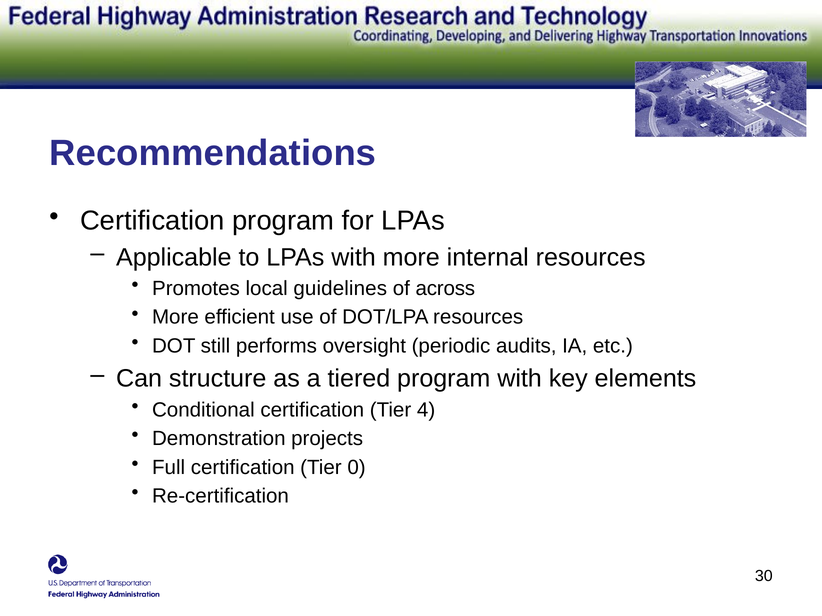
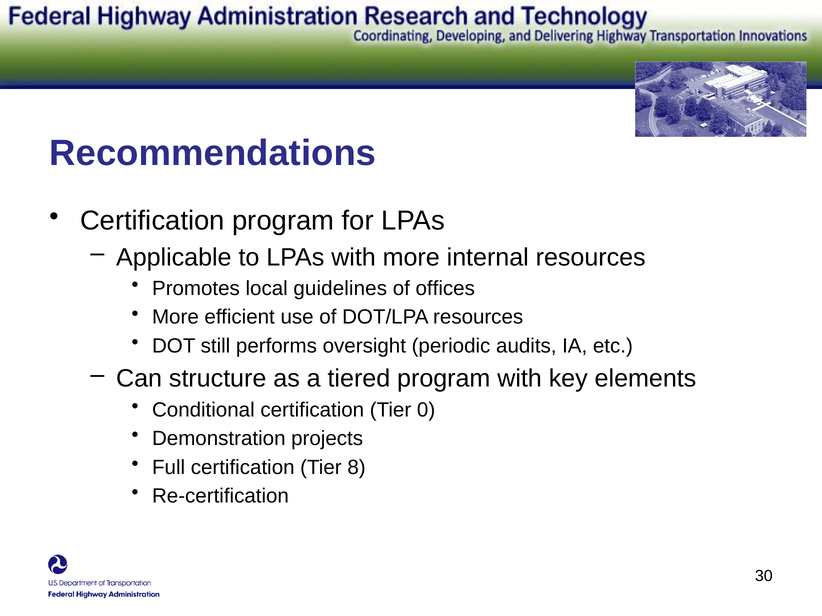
across: across -> offices
4: 4 -> 0
0: 0 -> 8
